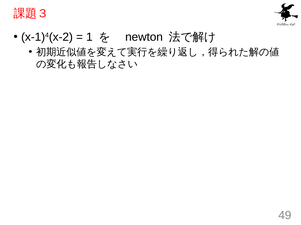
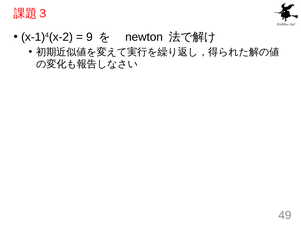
1: 1 -> 9
